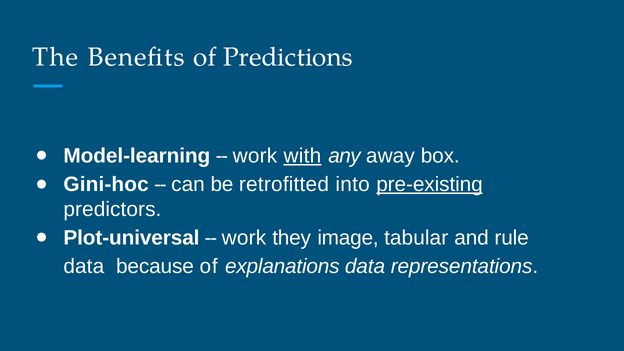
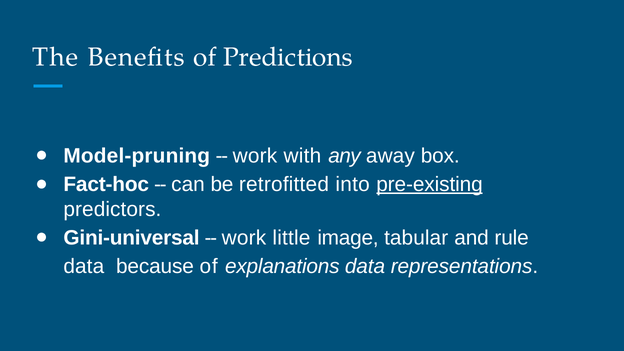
Model-learning: Model-learning -> Model-pruning
with underline: present -> none
Gini-hoc: Gini-hoc -> Fact-hoc
Plot-universal: Plot-universal -> Gini-universal
they: they -> little
